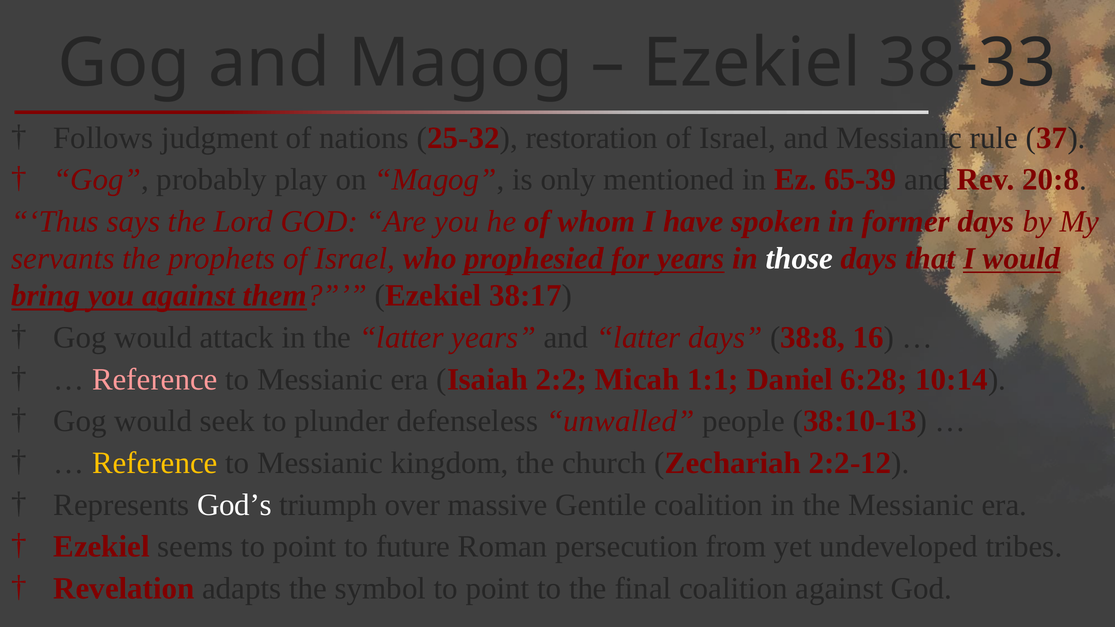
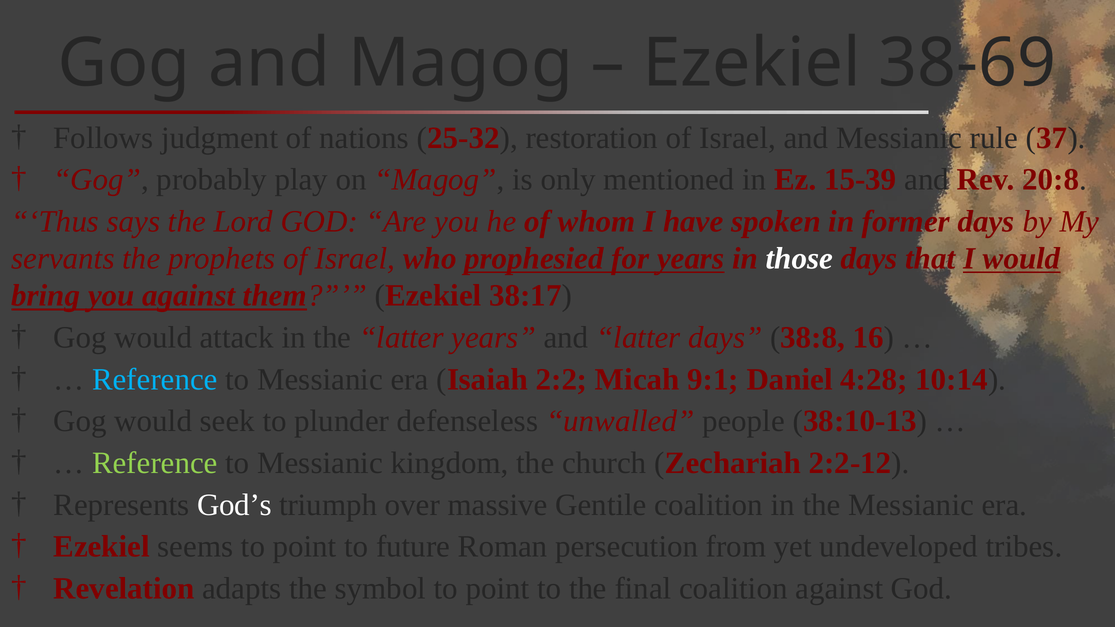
38-33: 38-33 -> 38-69
65-39: 65-39 -> 15-39
Reference at (155, 380) colour: pink -> light blue
1:1: 1:1 -> 9:1
6:28: 6:28 -> 4:28
Reference at (155, 463) colour: yellow -> light green
